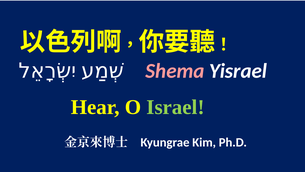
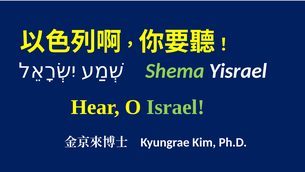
Shema colour: pink -> light green
